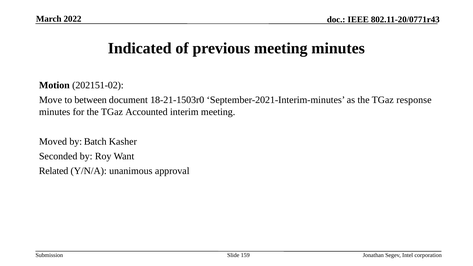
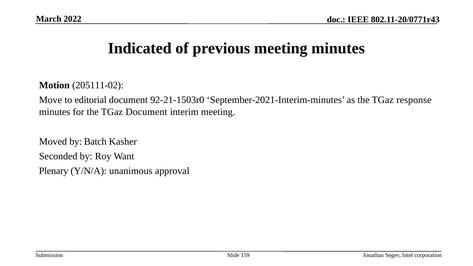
202151-02: 202151-02 -> 205111-02
between: between -> editorial
18-21-1503r0: 18-21-1503r0 -> 92-21-1503r0
TGaz Accounted: Accounted -> Document
Related: Related -> Plenary
